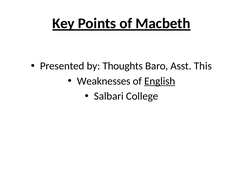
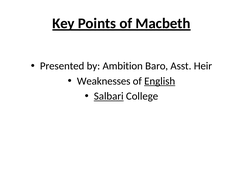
Thoughts: Thoughts -> Ambition
This: This -> Heir
Salbari underline: none -> present
